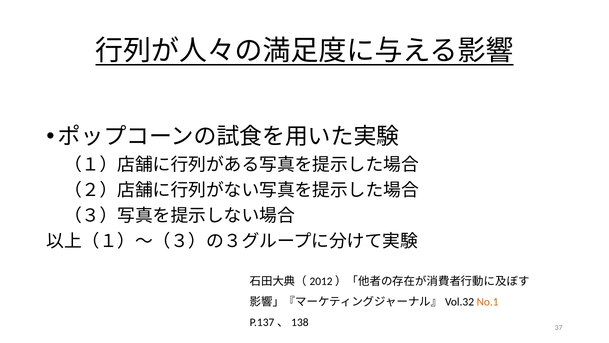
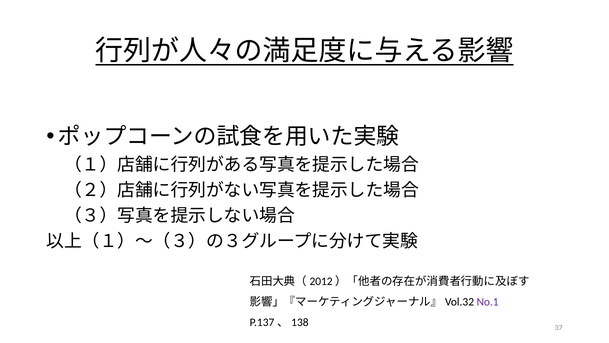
No.1 colour: orange -> purple
